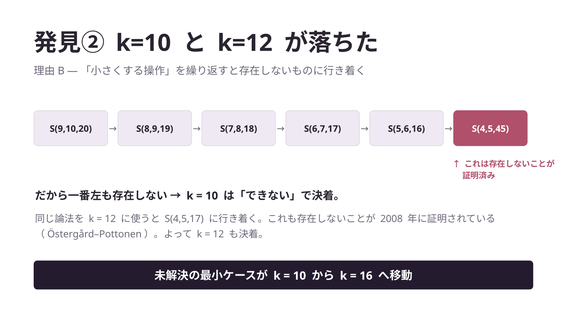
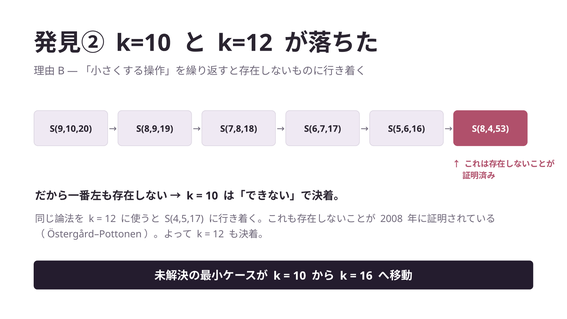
S(4,5,45: S(4,5,45 -> S(8,4,53
